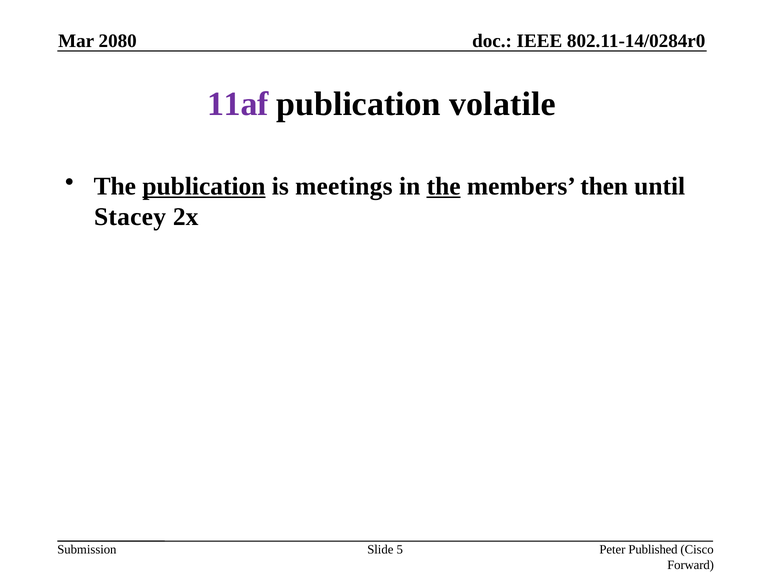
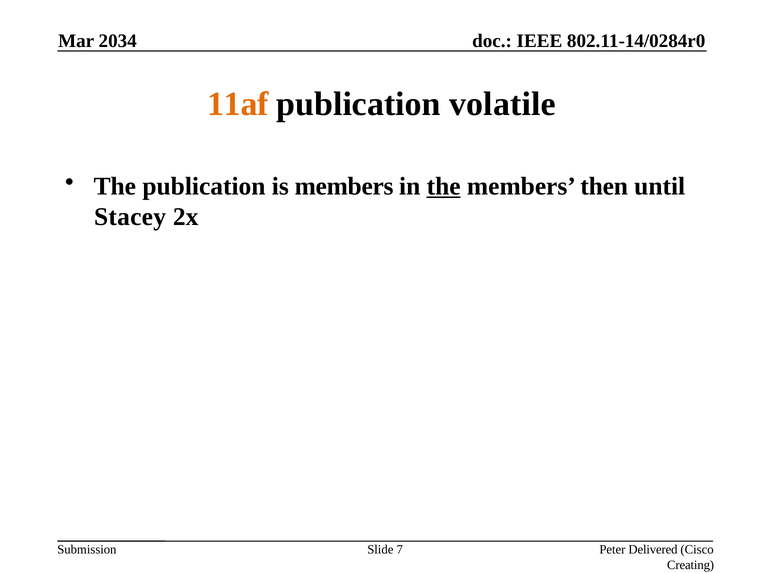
2080: 2080 -> 2034
11af colour: purple -> orange
publication at (204, 186) underline: present -> none
is meetings: meetings -> members
5: 5 -> 7
Published: Published -> Delivered
Forward: Forward -> Creating
